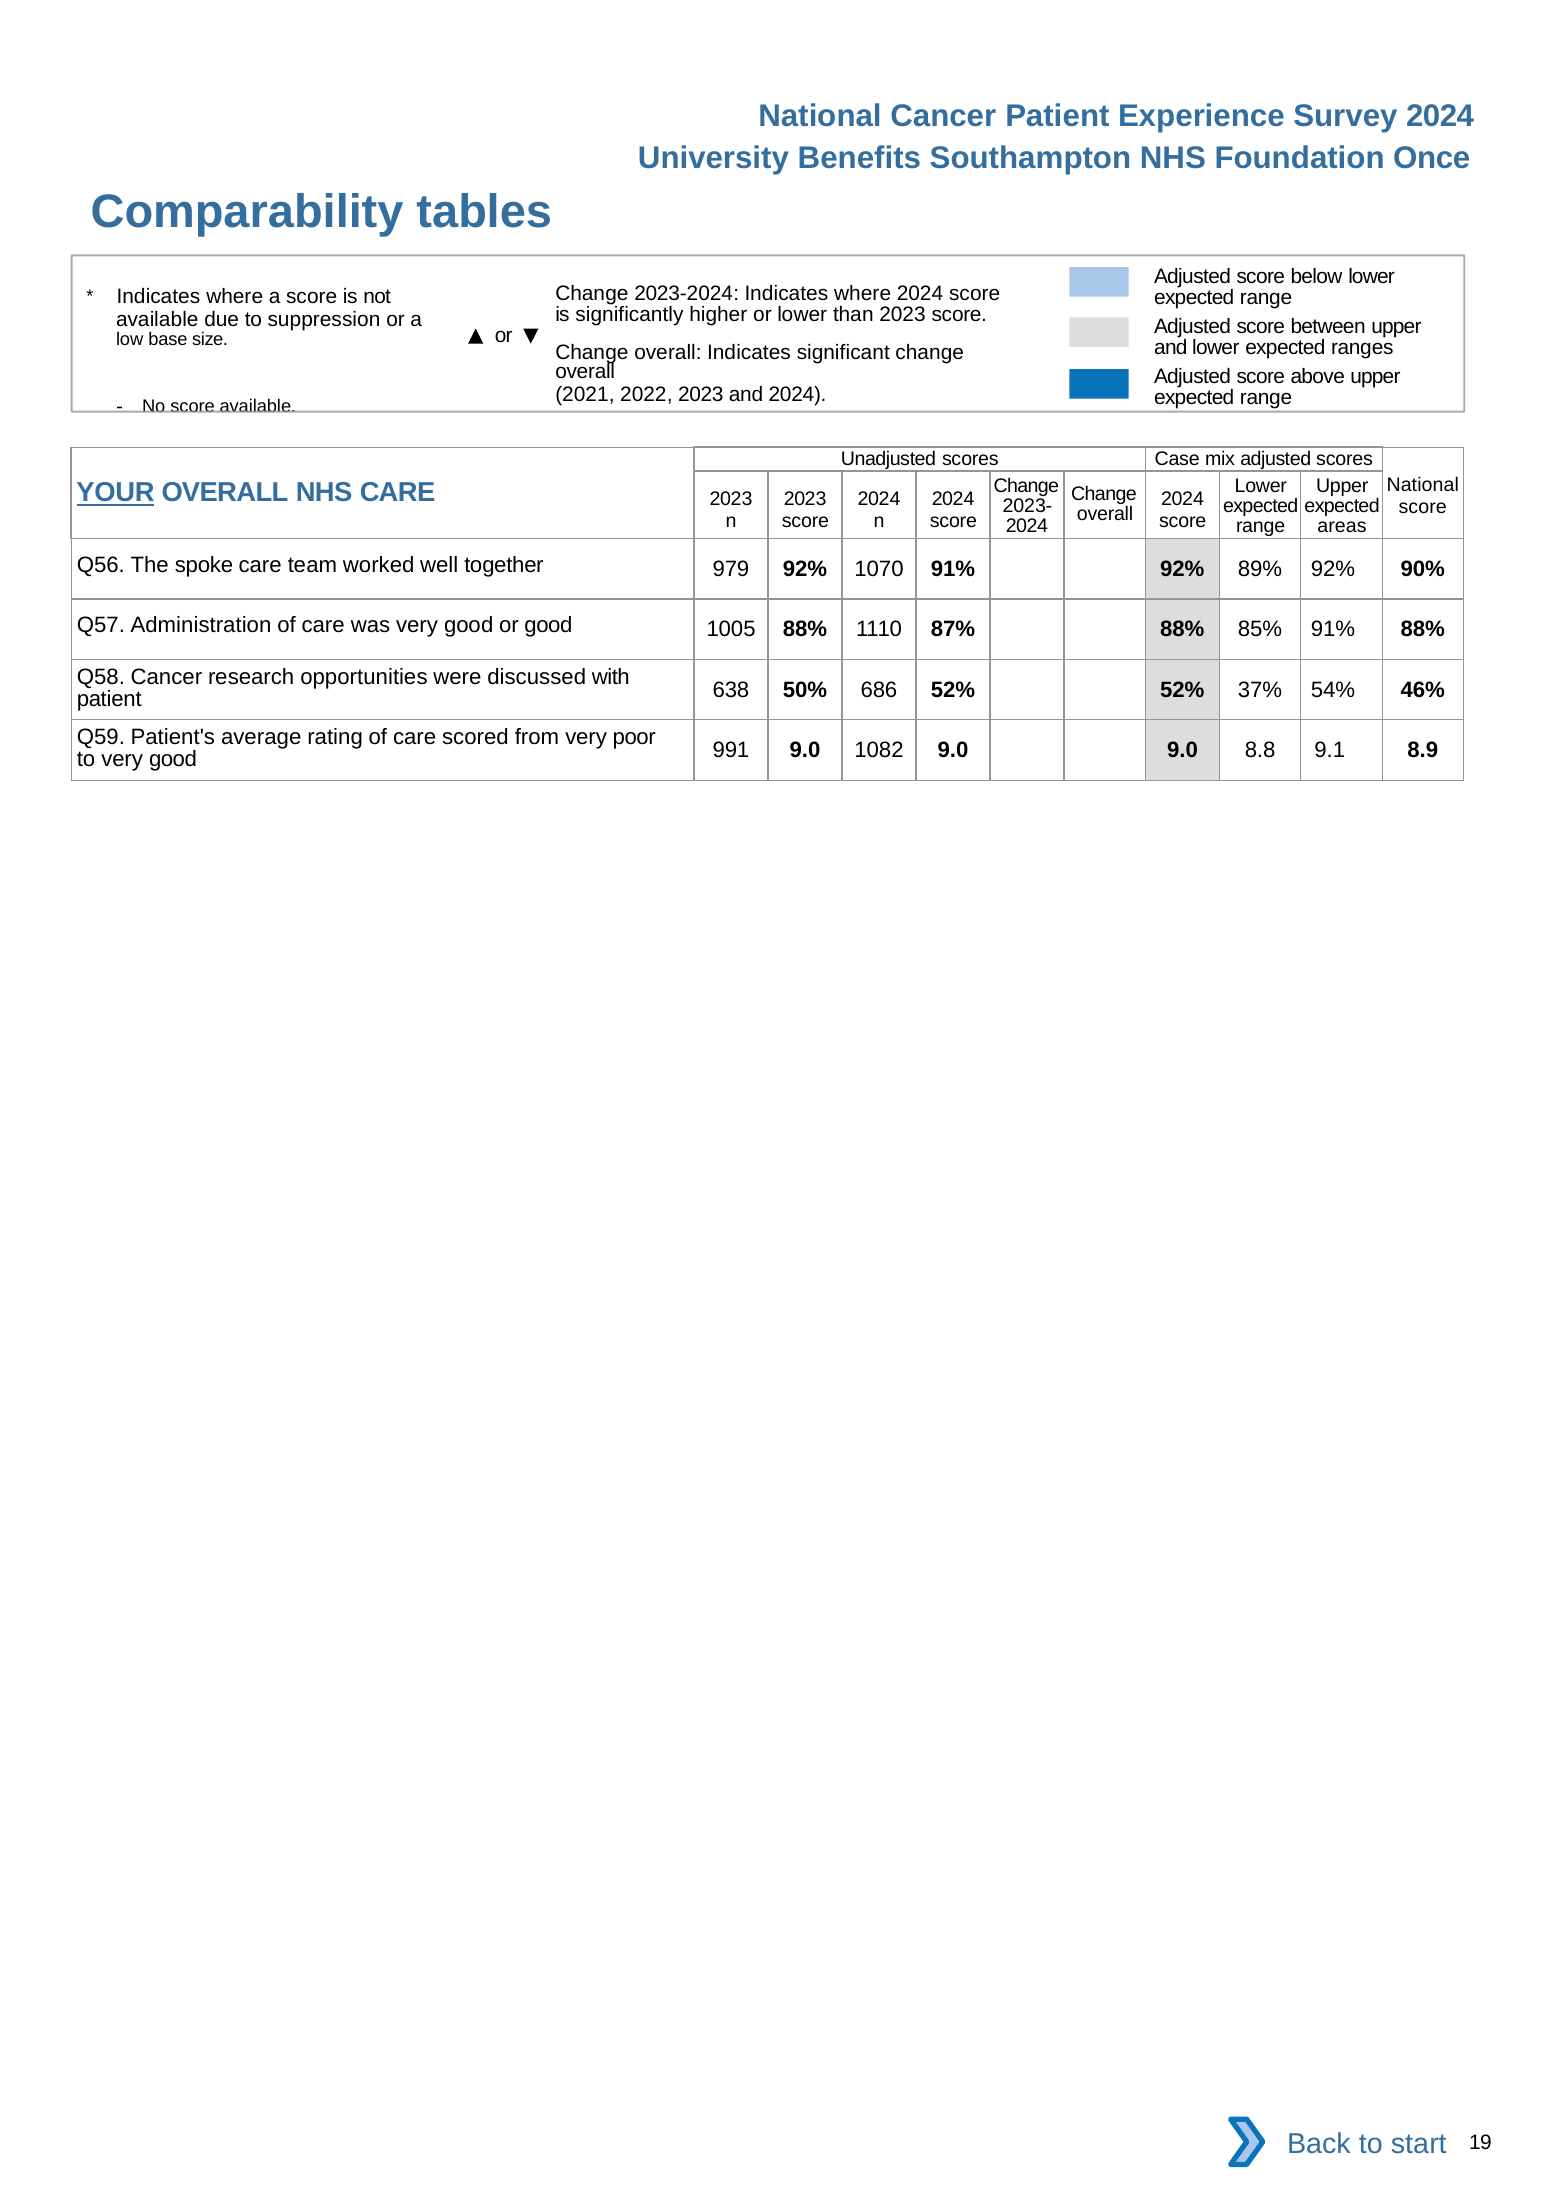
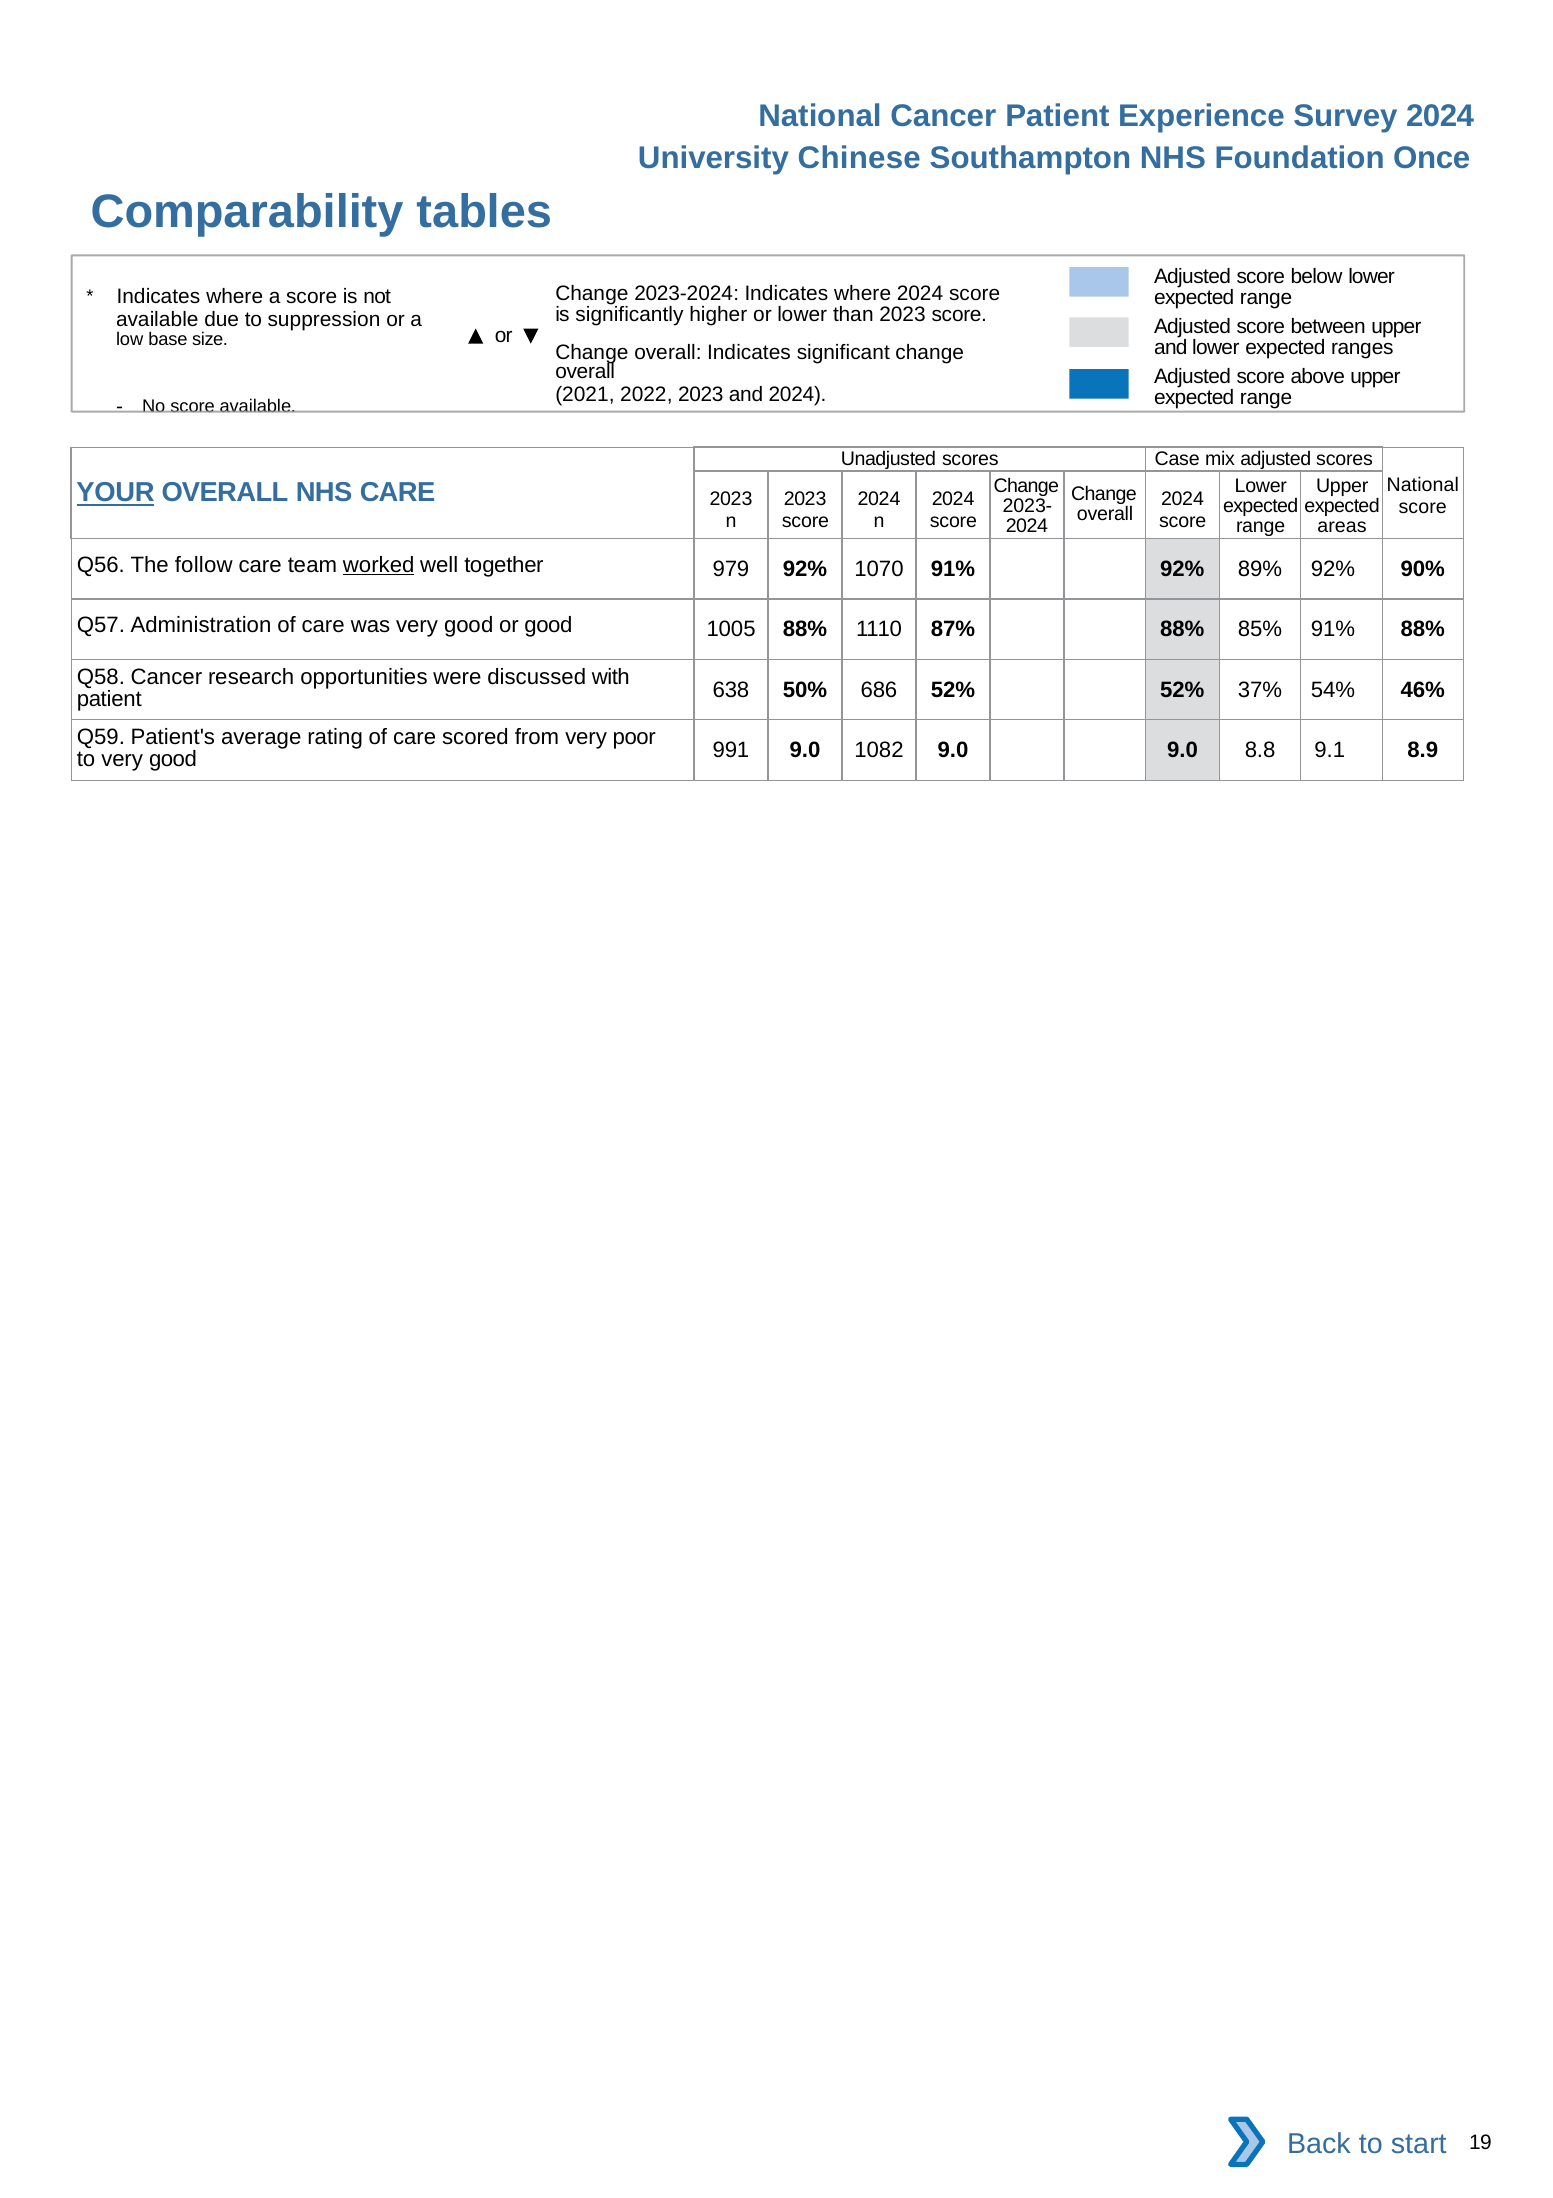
Benefits: Benefits -> Chinese
spoke: spoke -> follow
worked underline: none -> present
